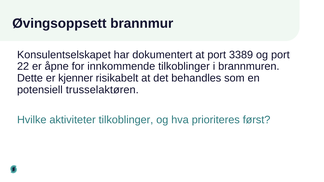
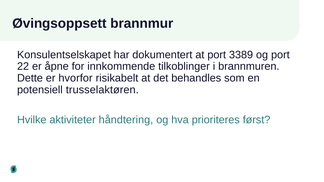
kjenner: kjenner -> hvorfor
aktiviteter tilkoblinger: tilkoblinger -> håndtering
